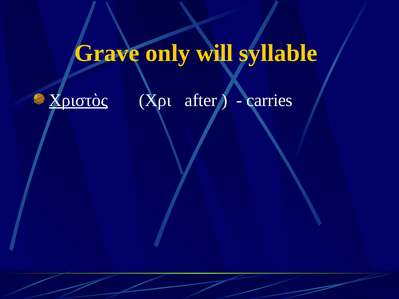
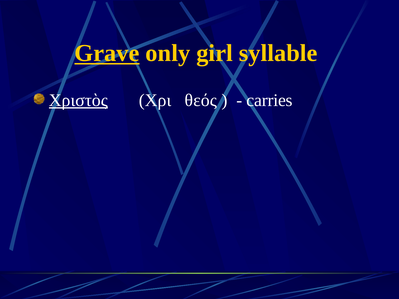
Grave underline: none -> present
will: will -> girl
after: after -> θεός
